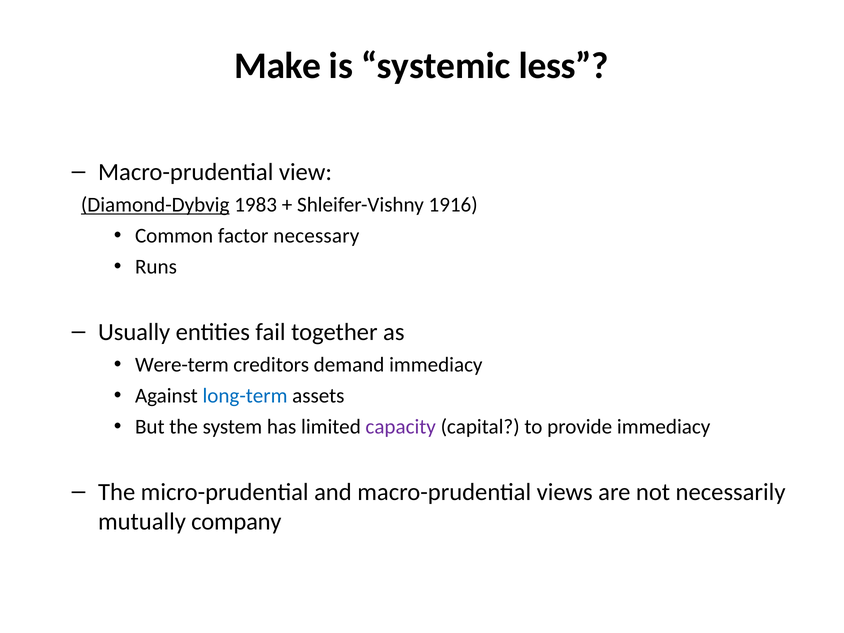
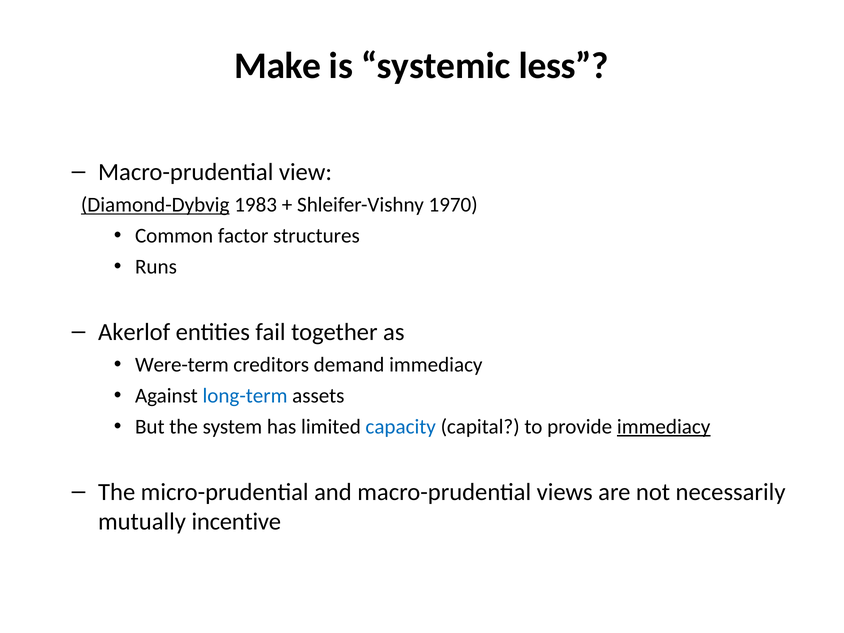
1916: 1916 -> 1970
necessary: necessary -> structures
Usually: Usually -> Akerlof
capacity colour: purple -> blue
immediacy at (664, 427) underline: none -> present
company: company -> incentive
